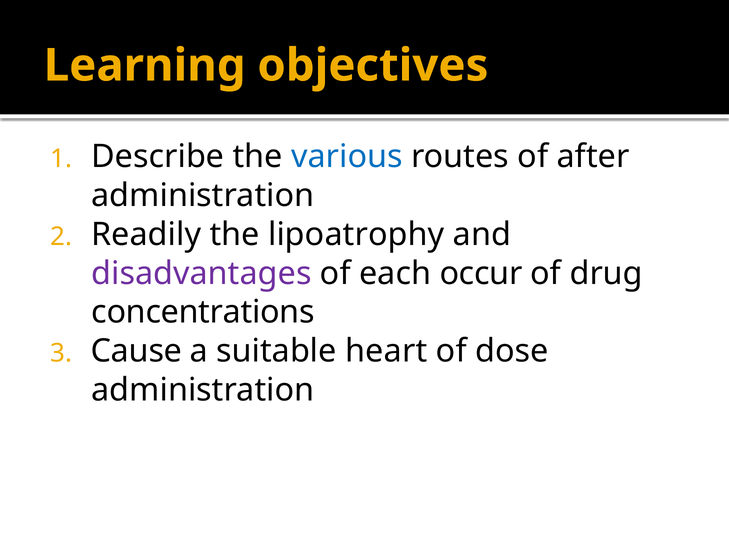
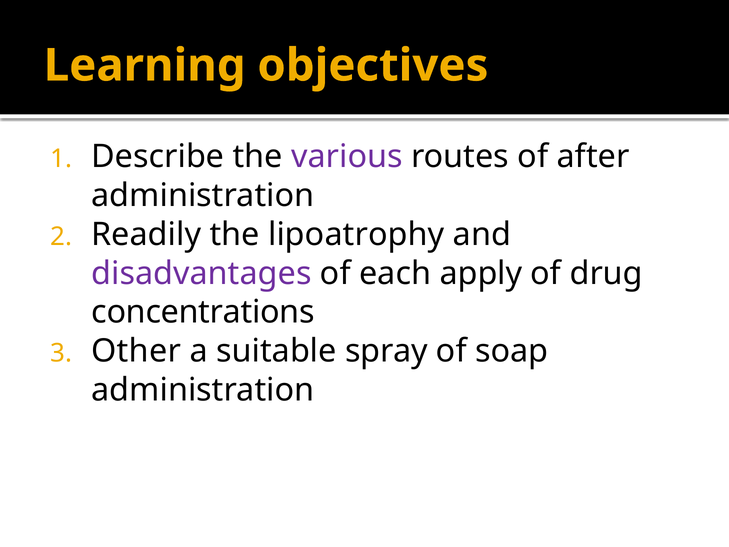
various colour: blue -> purple
occur: occur -> apply
Cause: Cause -> Other
heart: heart -> spray
dose: dose -> soap
